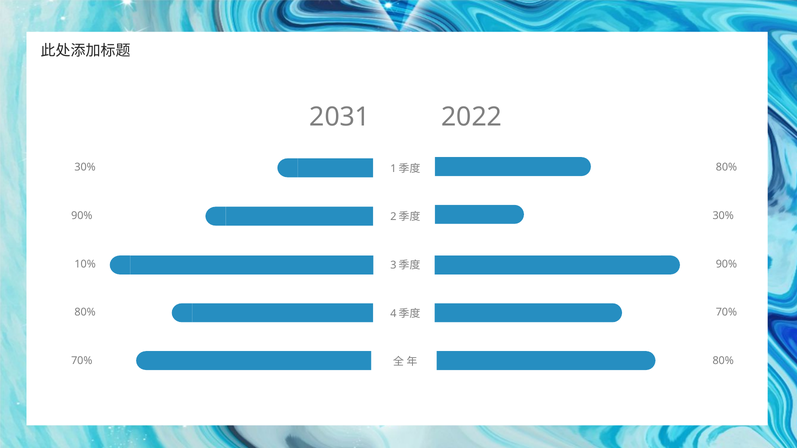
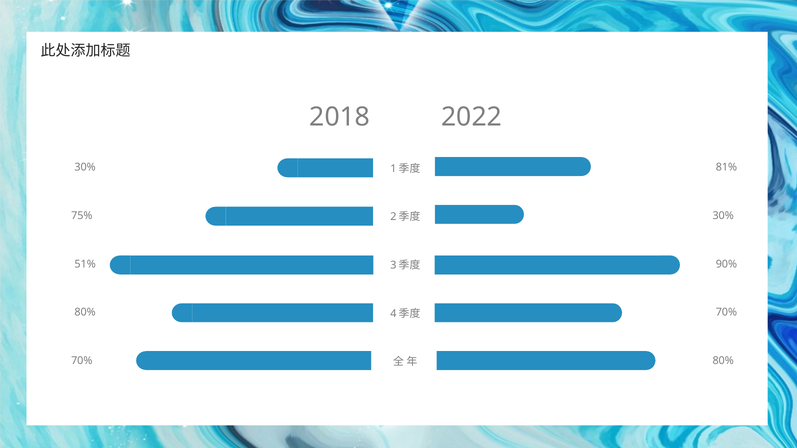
2031: 2031 -> 2018
80% at (726, 167): 80% -> 81%
90% at (82, 216): 90% -> 75%
10%: 10% -> 51%
